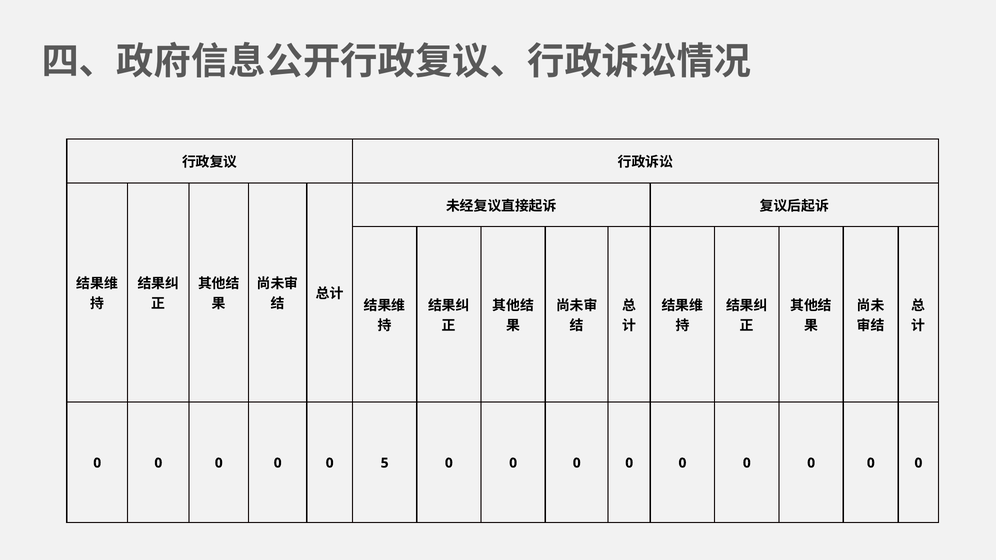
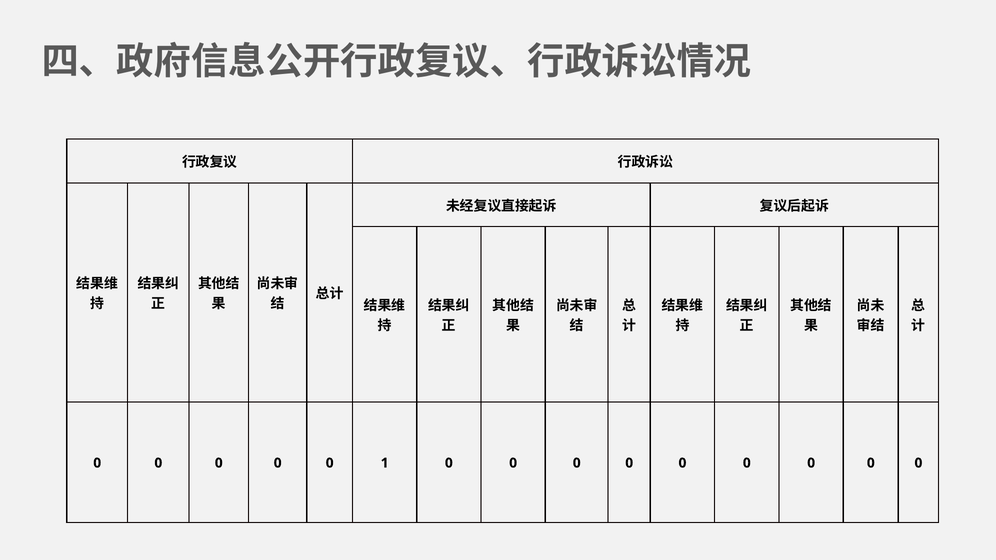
5: 5 -> 1
